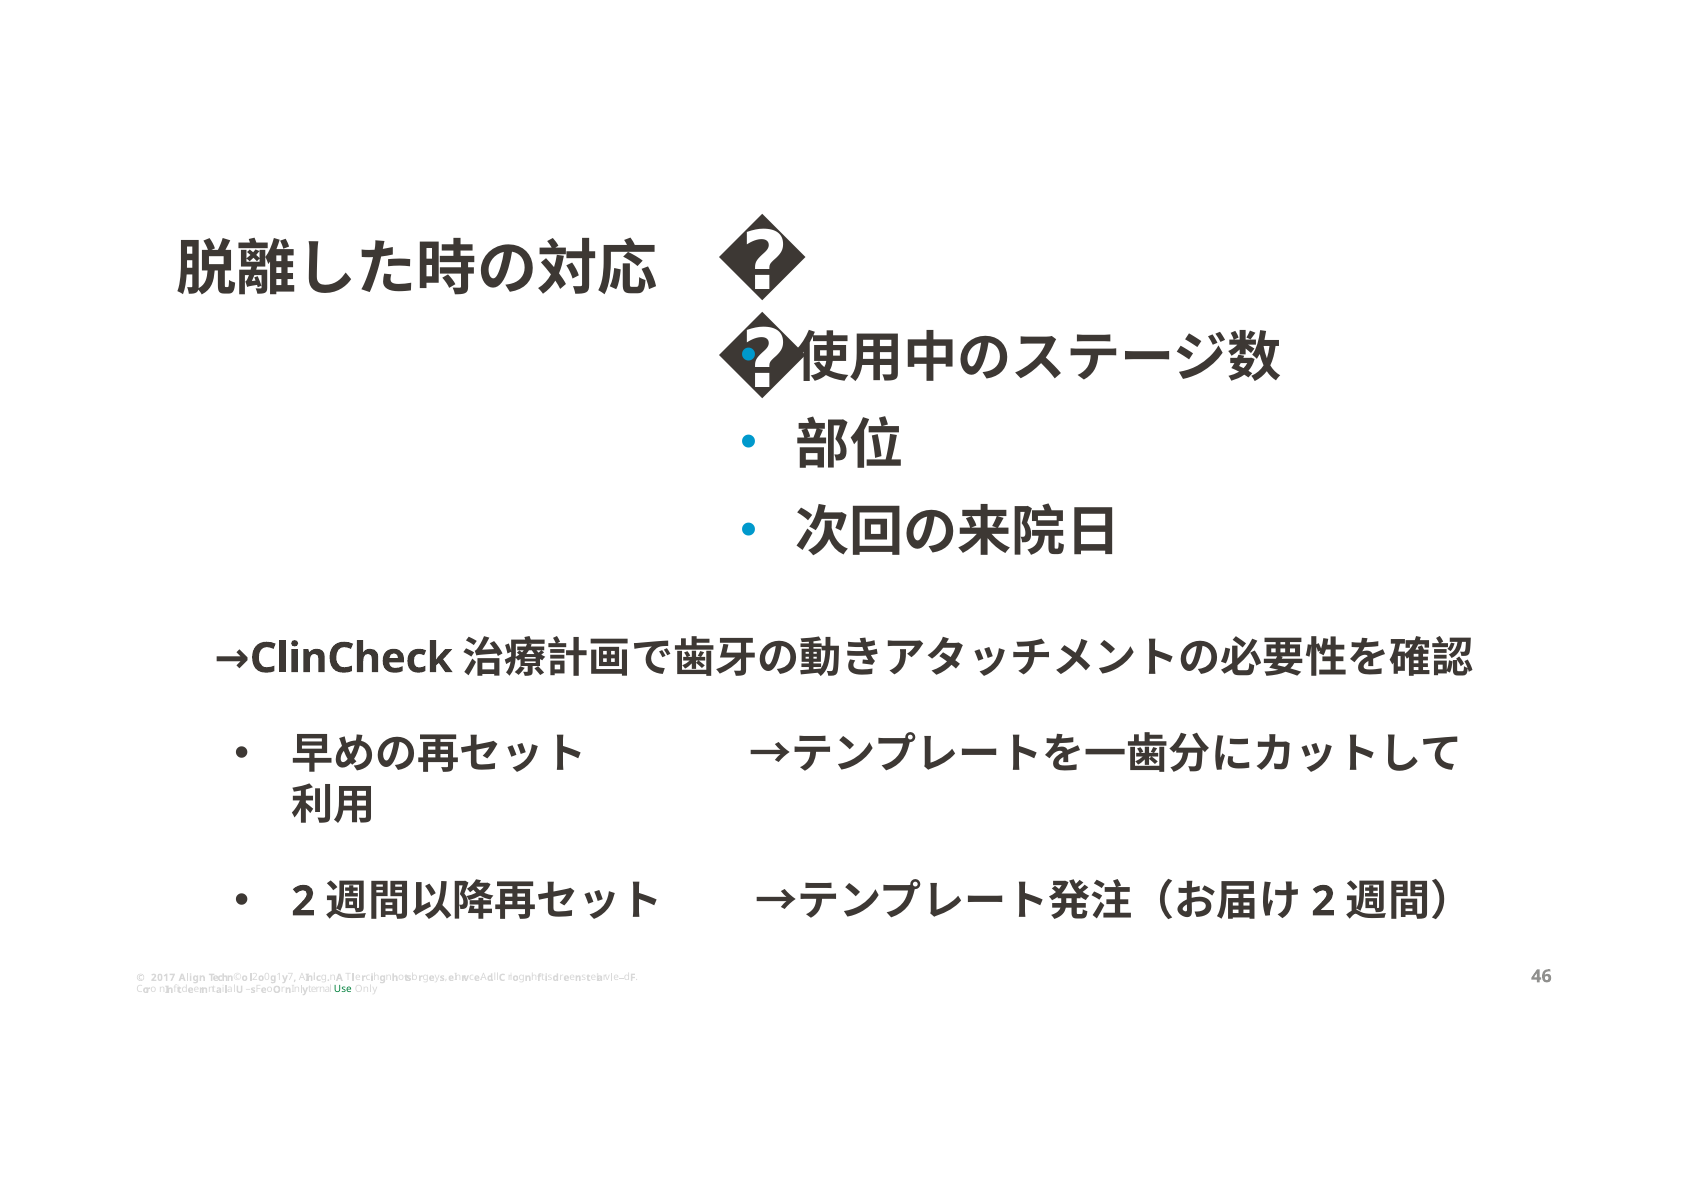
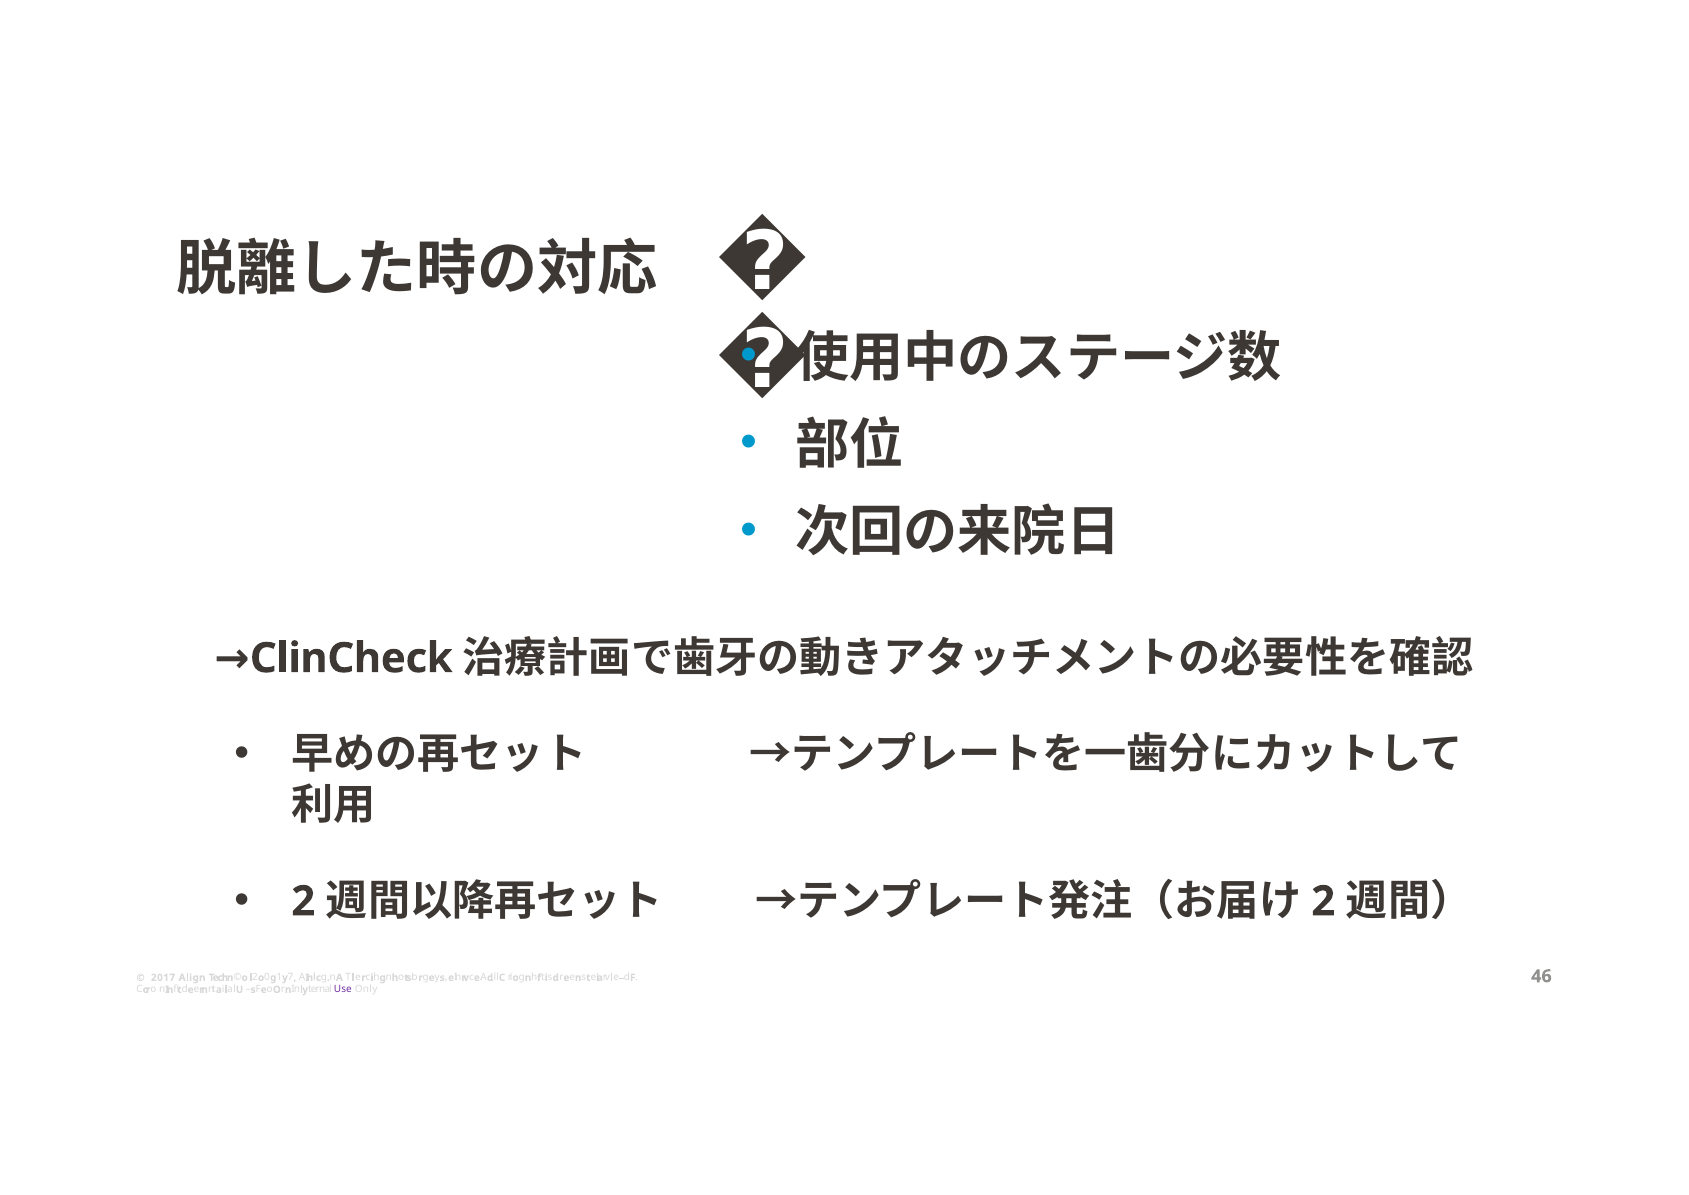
Use colour: green -> purple
